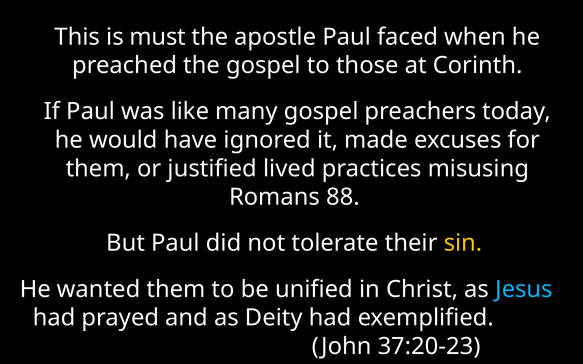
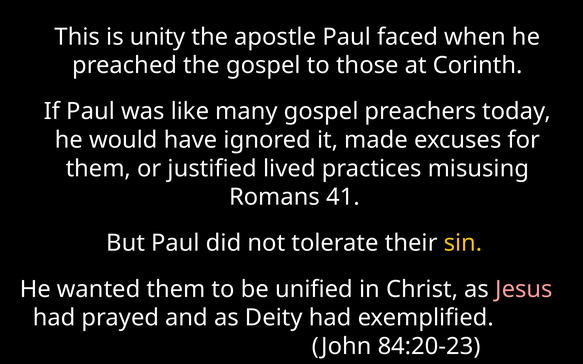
must: must -> unity
88: 88 -> 41
Jesus colour: light blue -> pink
37:20-23: 37:20-23 -> 84:20-23
